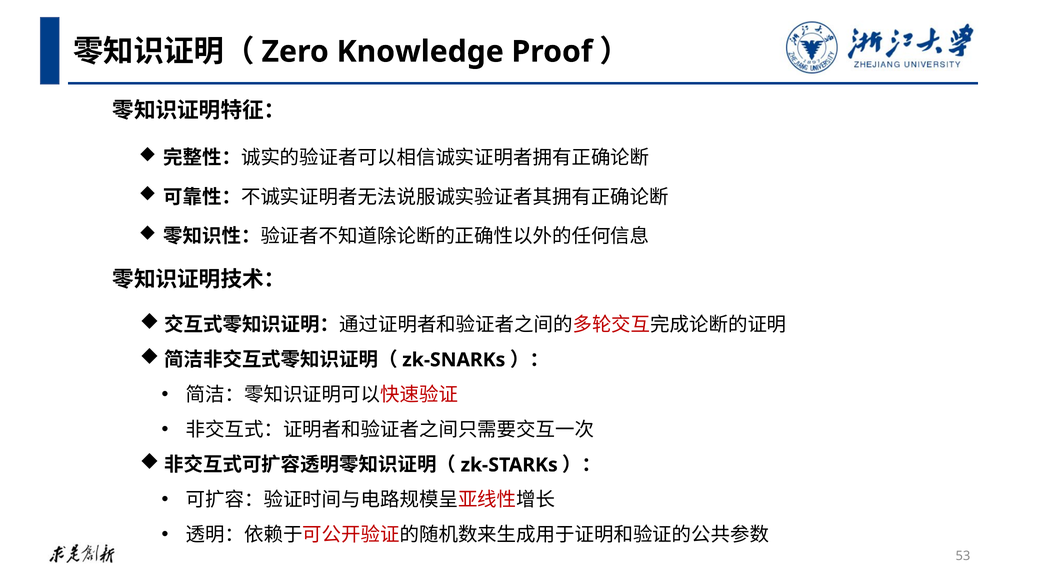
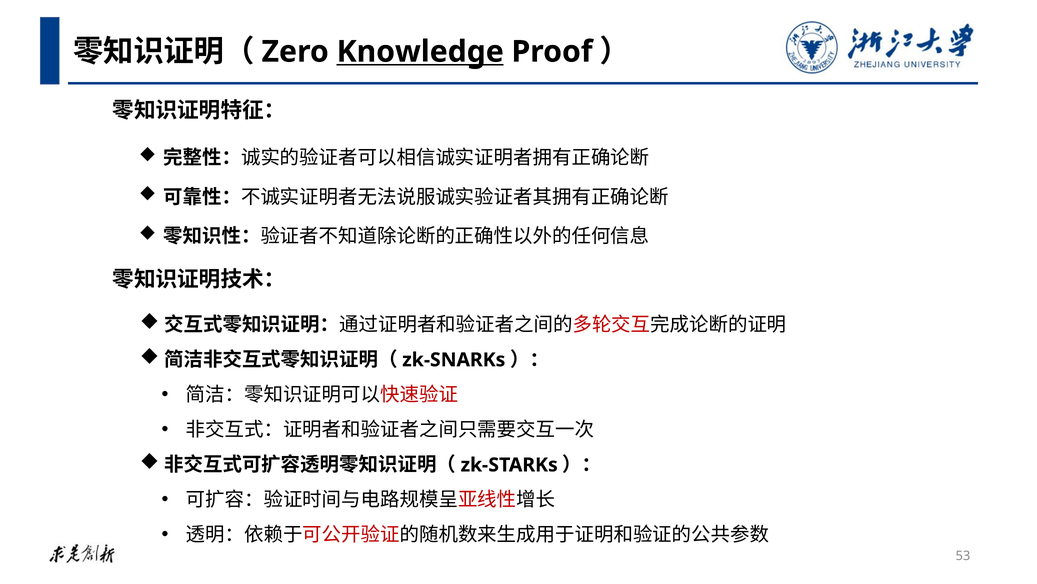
Knowledge underline: none -> present
